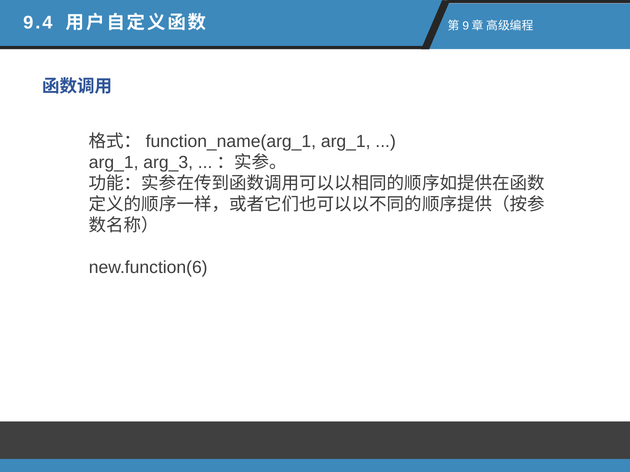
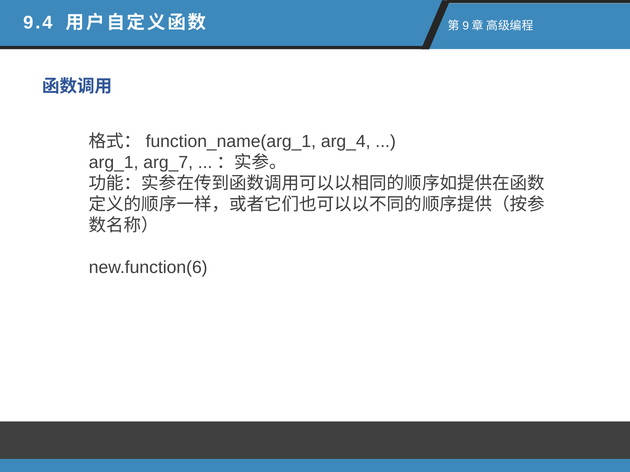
arg_1 at (346, 142): arg_1 -> arg_4
arg_3: arg_3 -> arg_7
